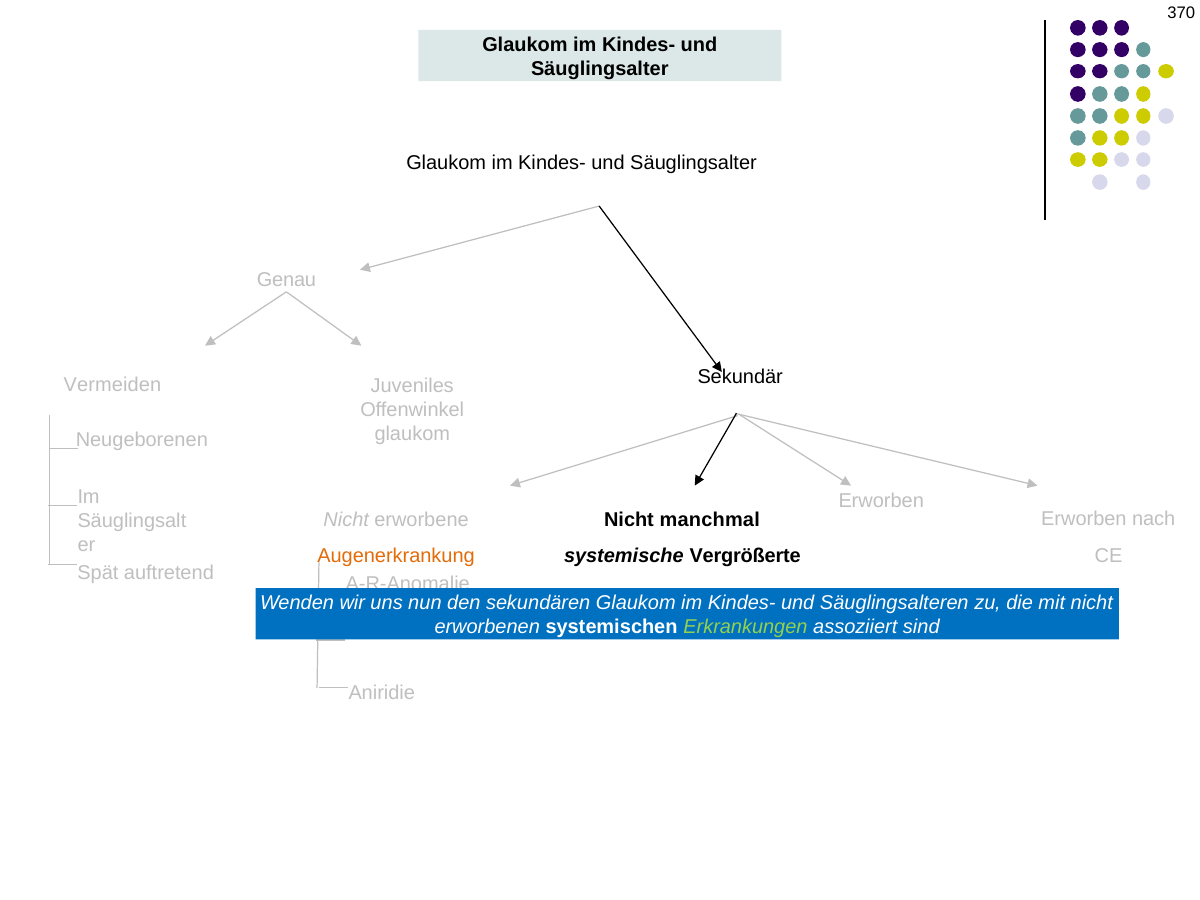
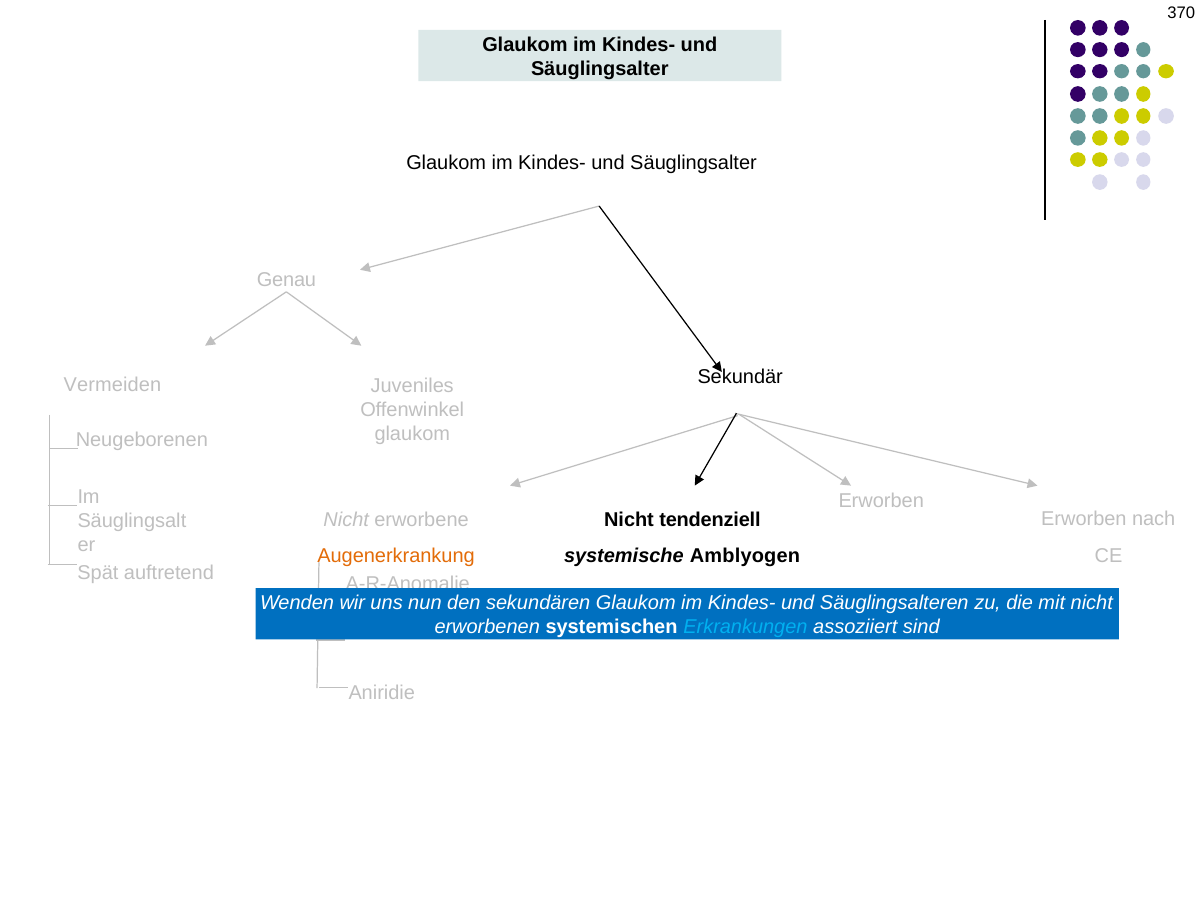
manchmal: manchmal -> tendenziell
Vergrößerte: Vergrößerte -> Amblyogen
Erkrankungen colour: light green -> light blue
